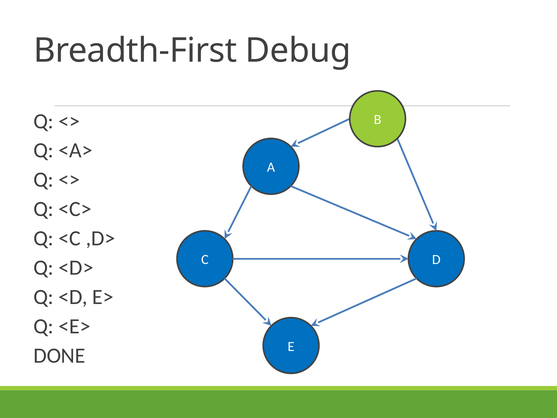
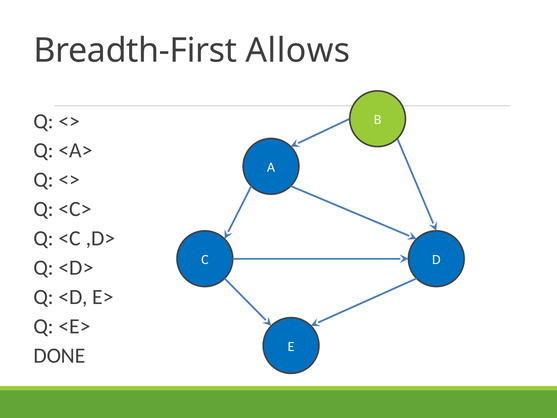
Debug: Debug -> Allows
